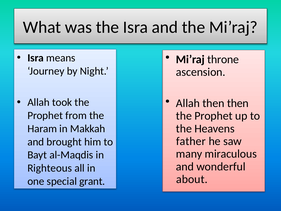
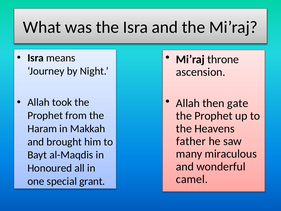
then then: then -> gate
Righteous: Righteous -> Honoured
about: about -> camel
